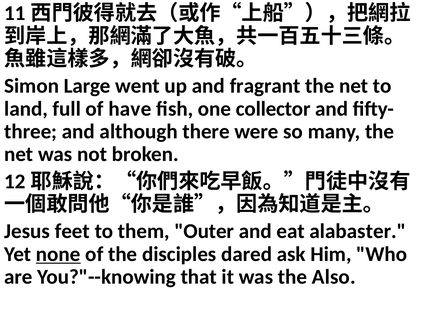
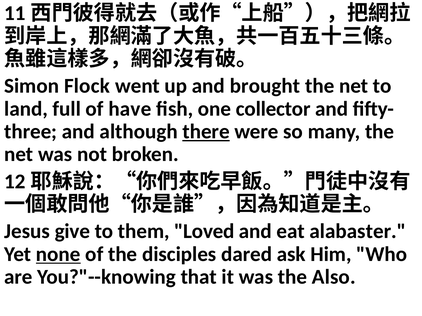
Large: Large -> Flock
fragrant: fragrant -> brought
there underline: none -> present
feet: feet -> give
Outer: Outer -> Loved
